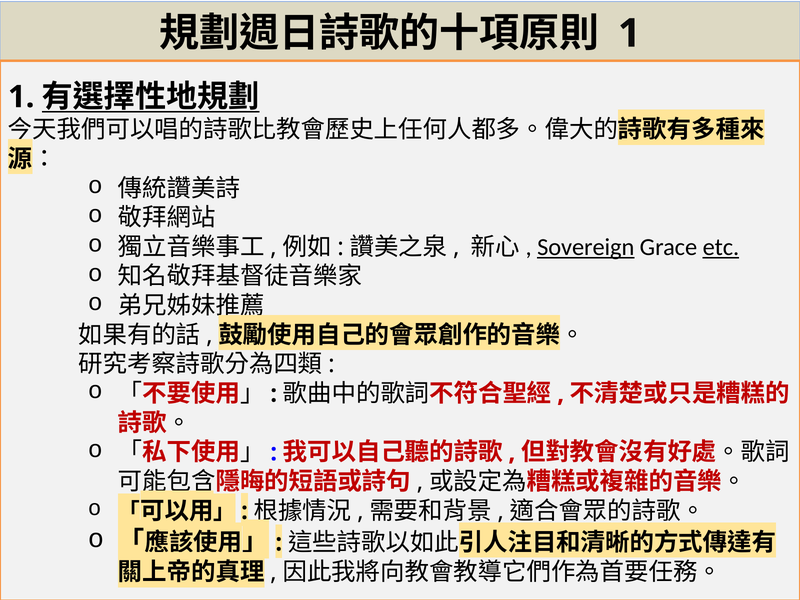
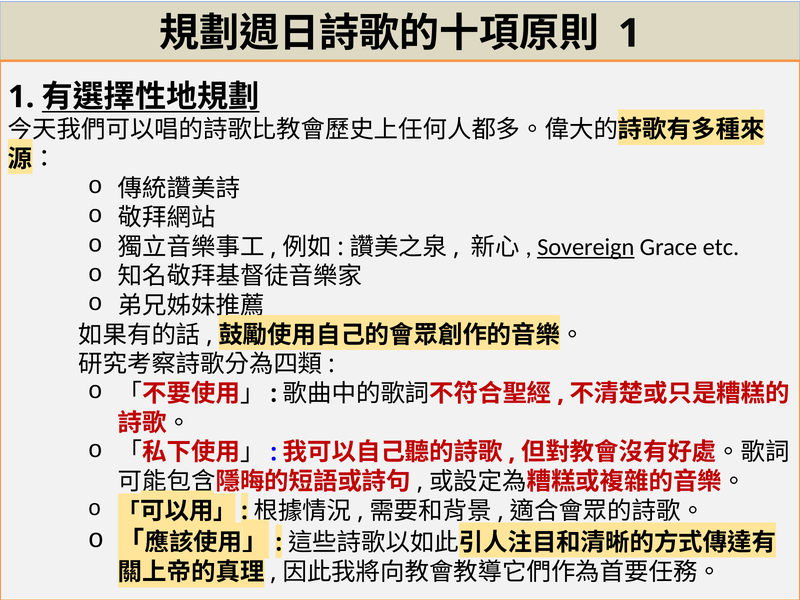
etc underline: present -> none
